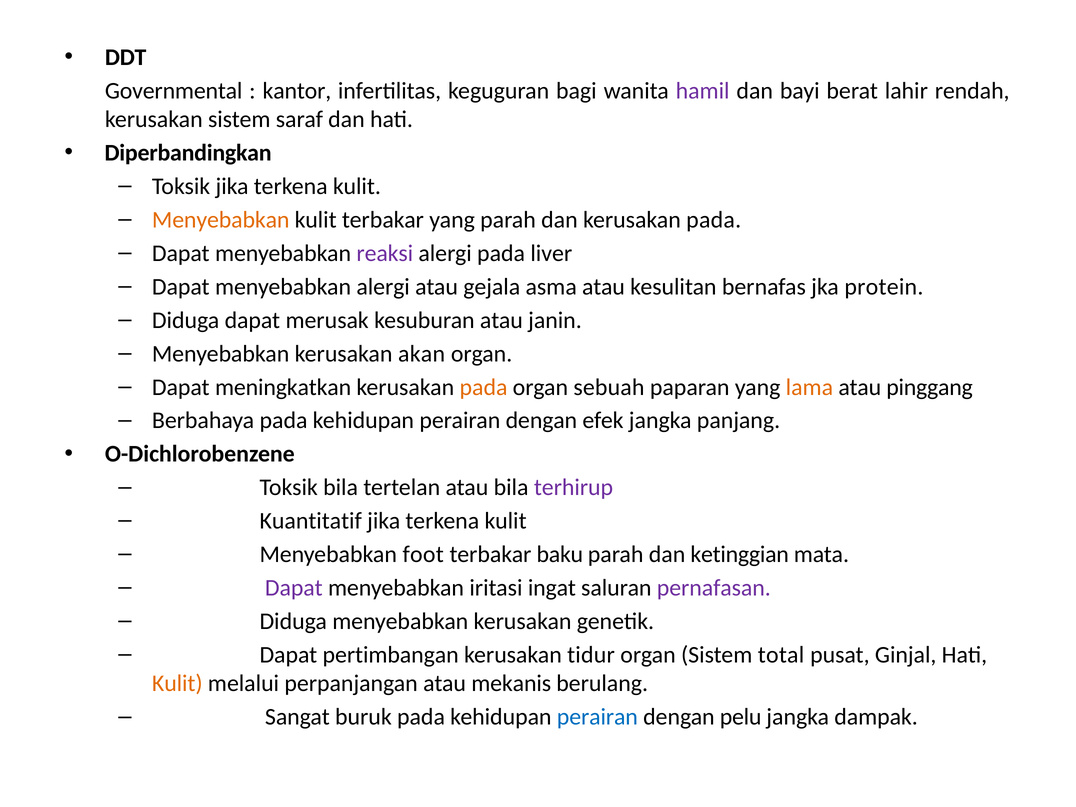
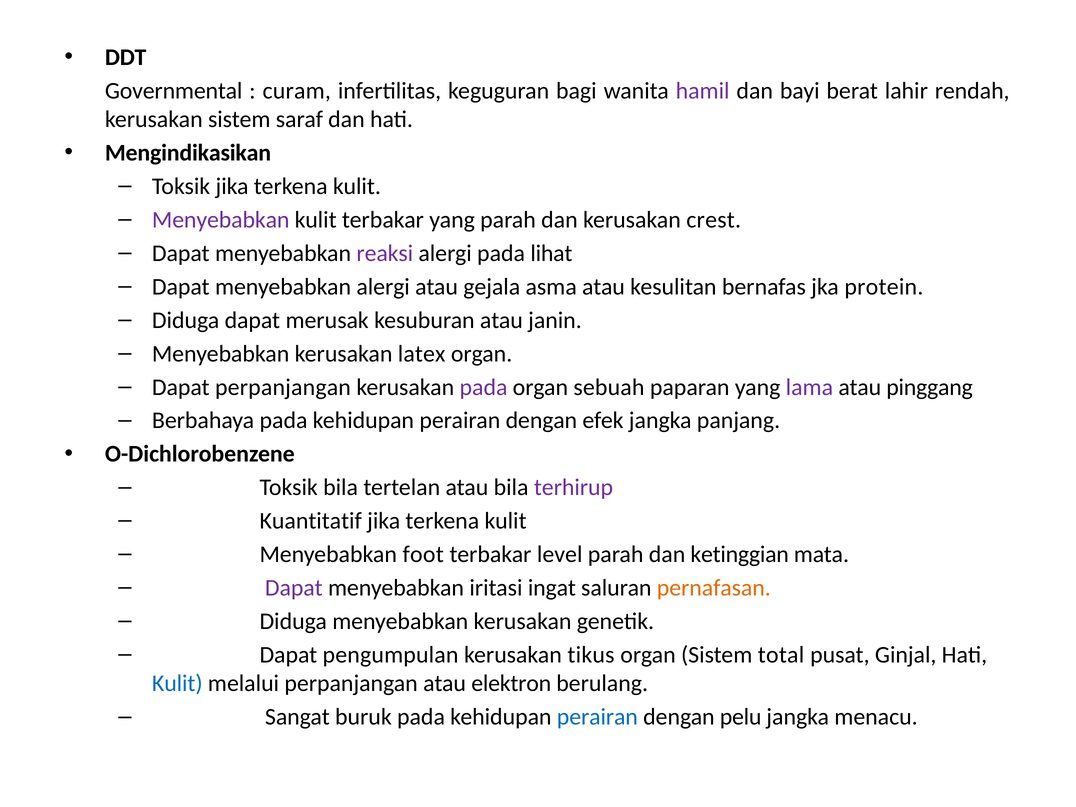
kantor: kantor -> curam
Diperbandingkan: Diperbandingkan -> Mengindikasikan
Menyebabkan at (221, 220) colour: orange -> purple
dan kerusakan pada: pada -> crest
liver: liver -> lihat
akan: akan -> latex
Dapat meningkatkan: meningkatkan -> perpanjangan
pada at (484, 387) colour: orange -> purple
lama colour: orange -> purple
baku: baku -> level
pernafasan colour: purple -> orange
pertimbangan: pertimbangan -> pengumpulan
tidur: tidur -> tikus
Kulit at (177, 684) colour: orange -> blue
mekanis: mekanis -> elektron
dampak: dampak -> menacu
